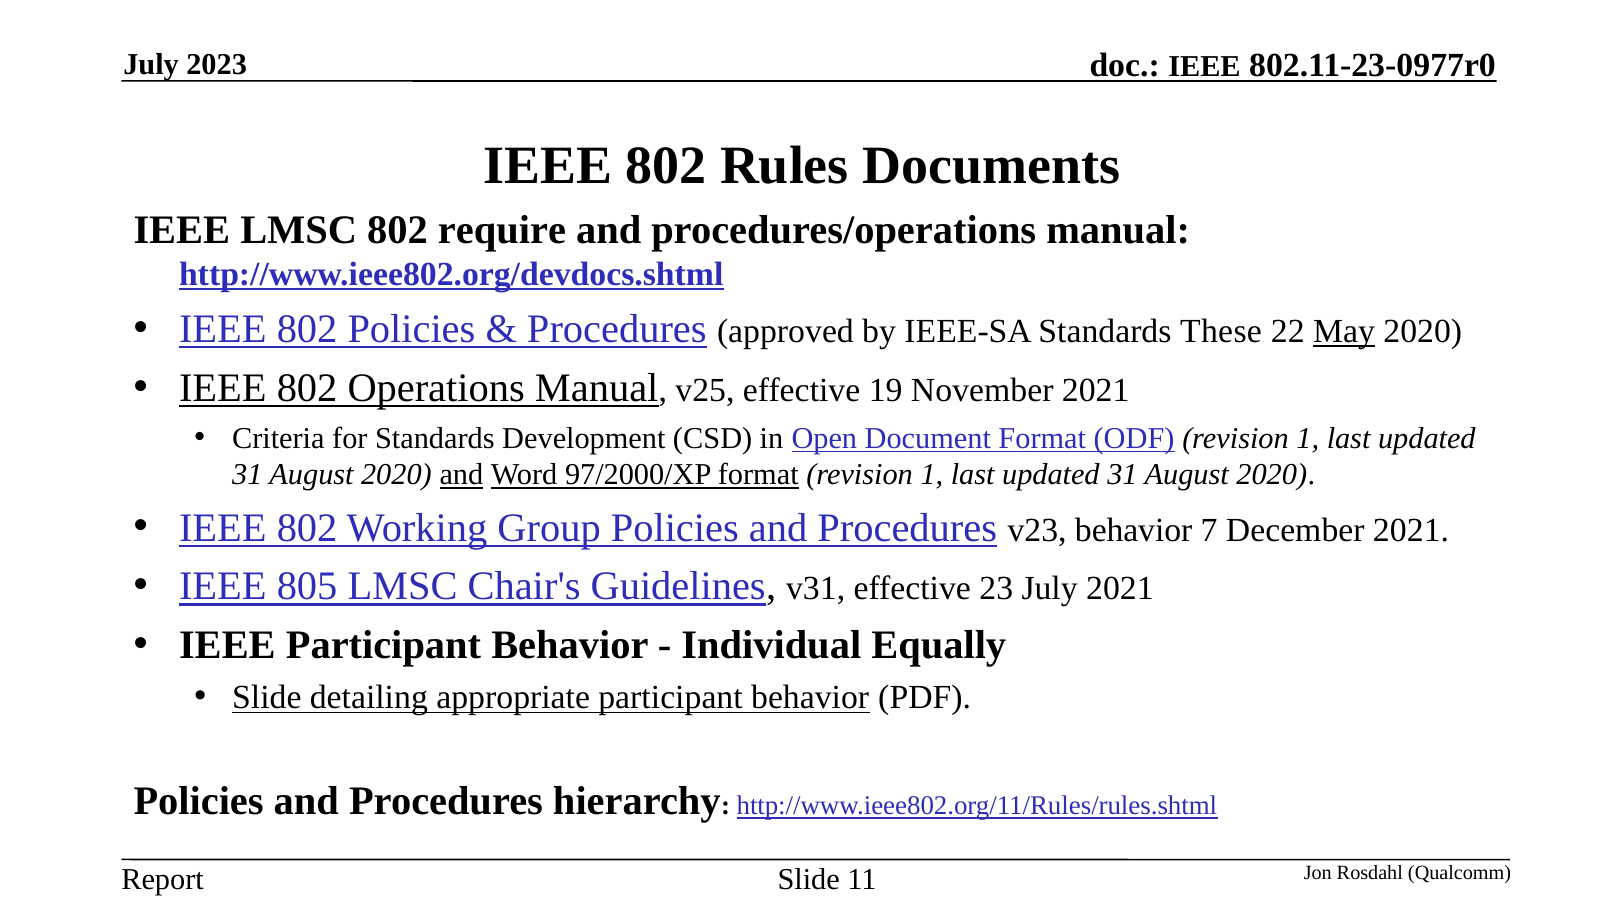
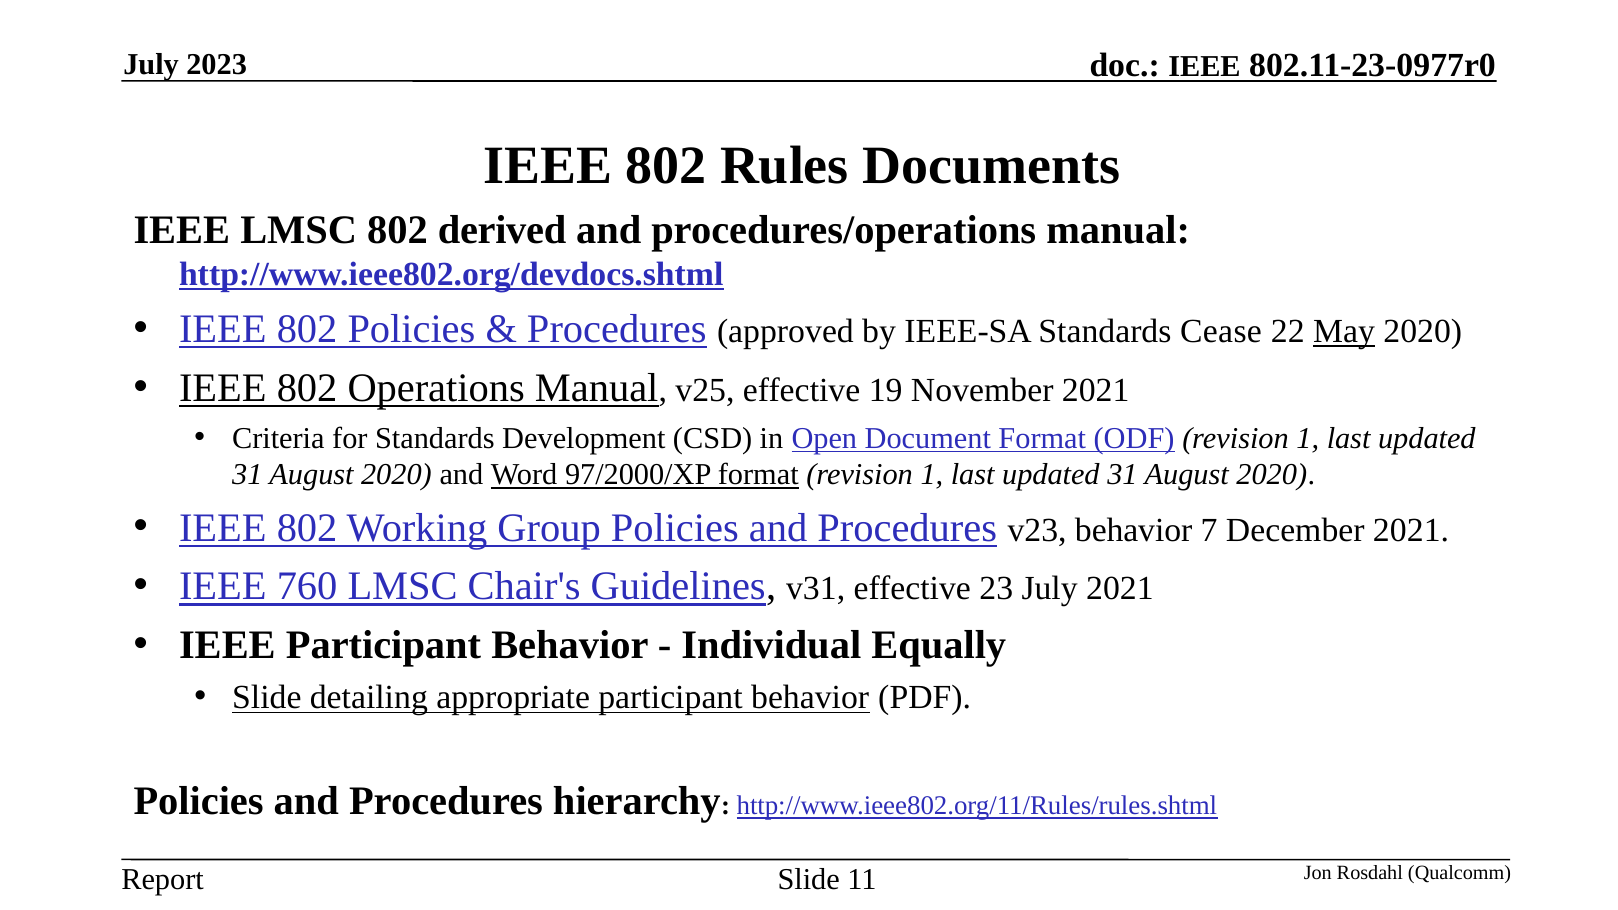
require: require -> derived
These: These -> Cease
and at (461, 475) underline: present -> none
805: 805 -> 760
